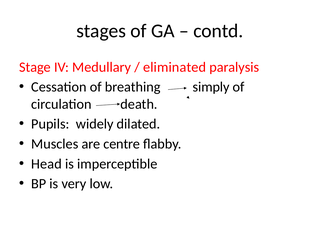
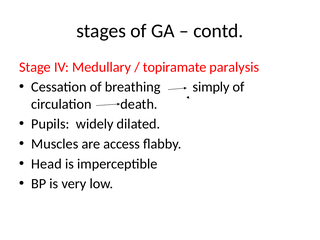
eliminated: eliminated -> topiramate
centre: centre -> access
